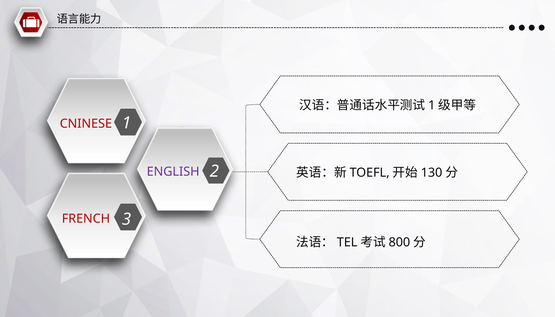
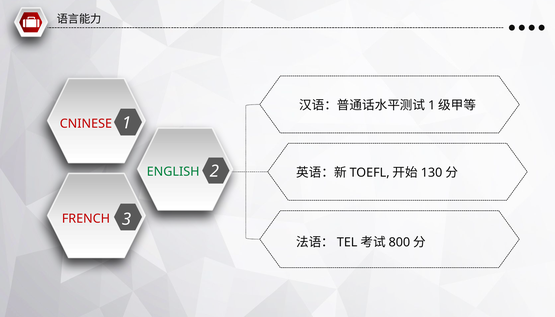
ENGLISH colour: purple -> green
